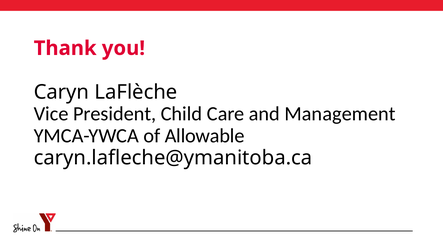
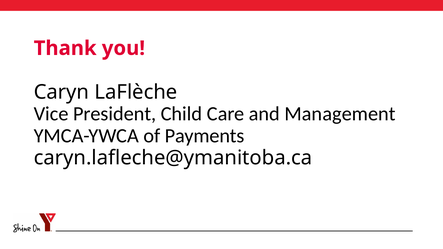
Allowable: Allowable -> Payments
